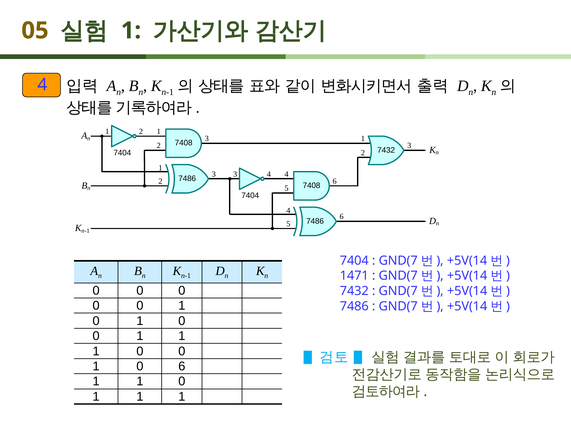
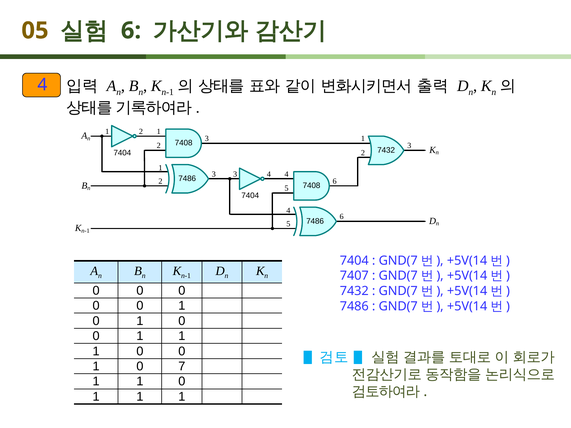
1 at (131, 31): 1 -> 6
1471: 1471 -> 7407
0 6: 6 -> 7
